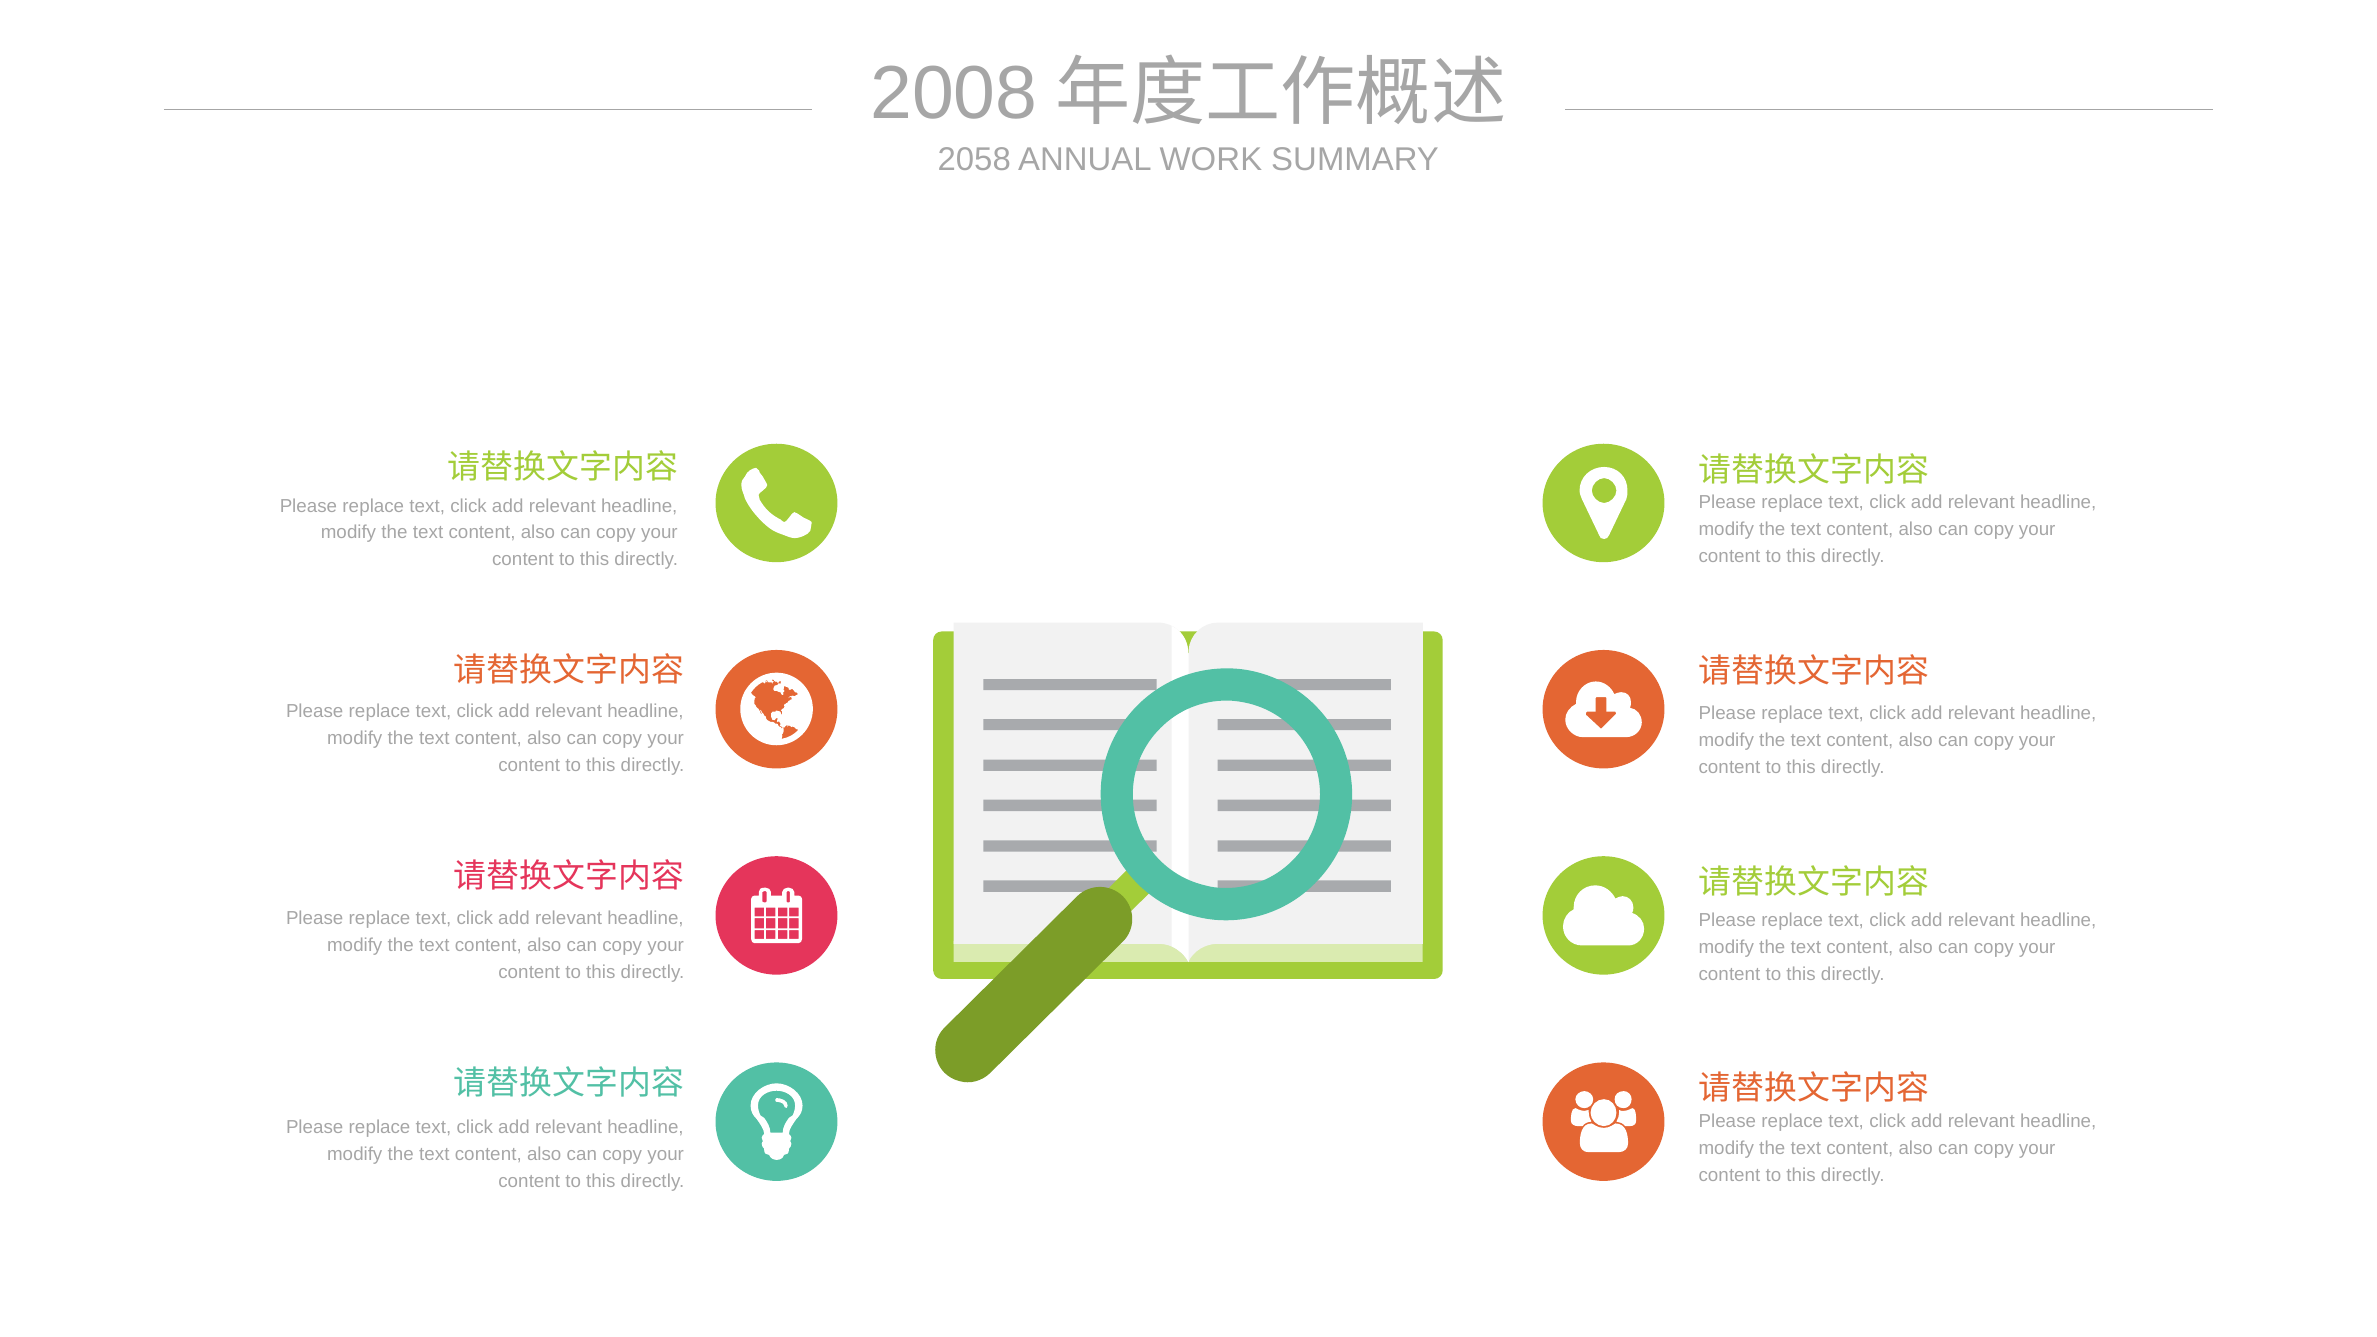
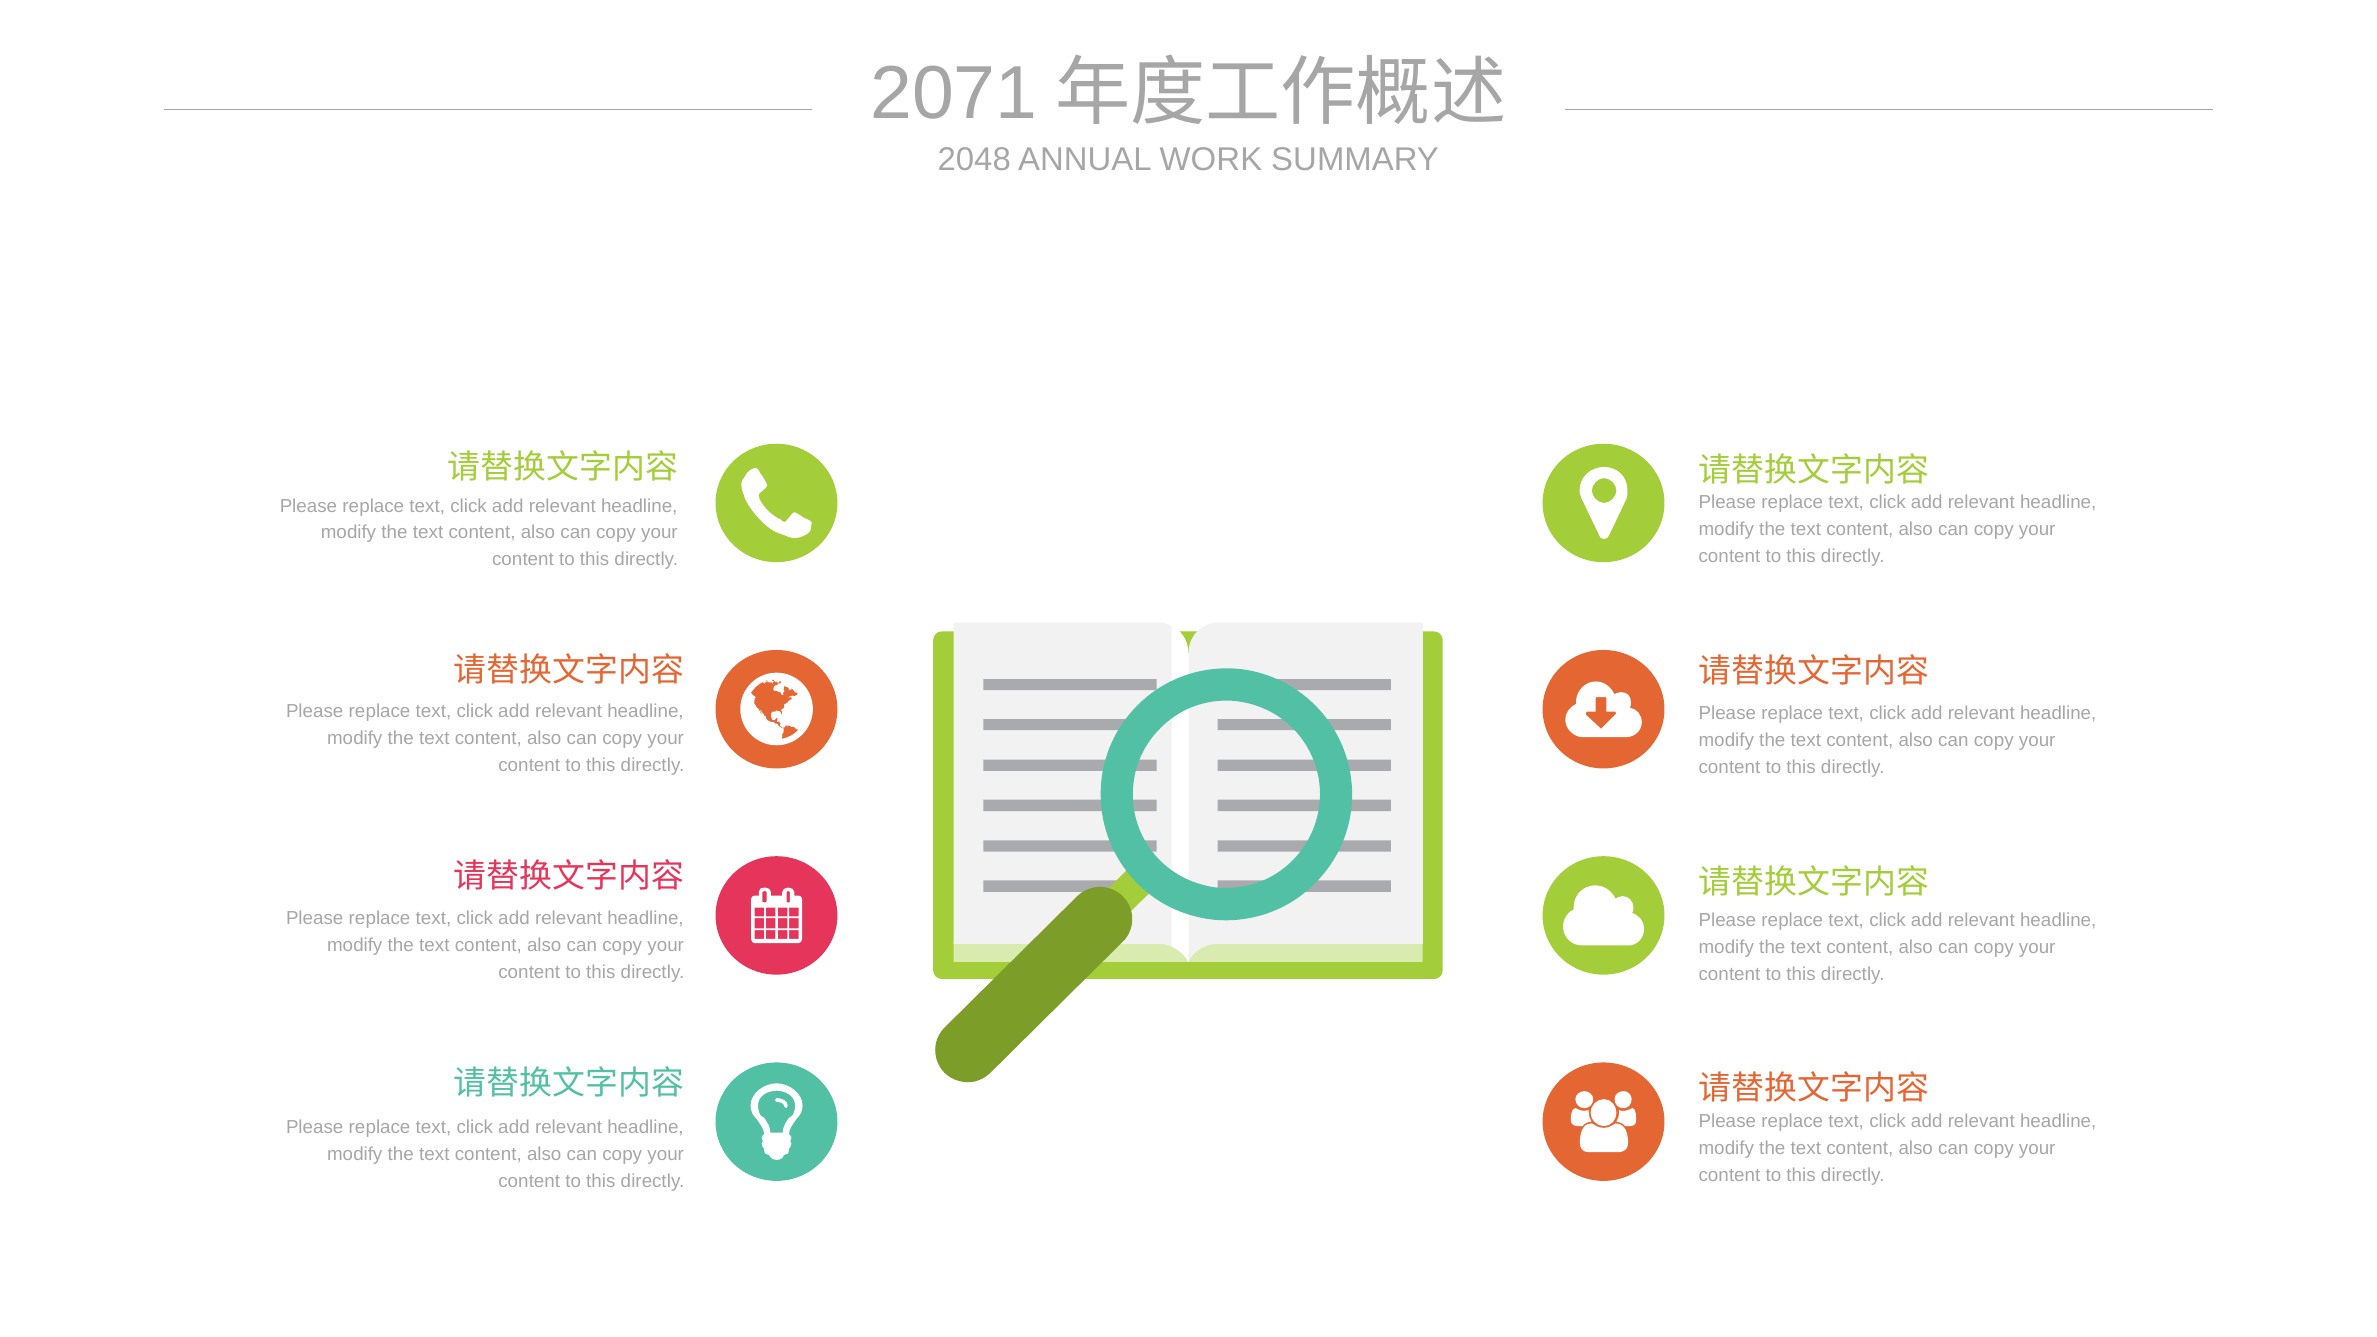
2008: 2008 -> 2071
2058: 2058 -> 2048
